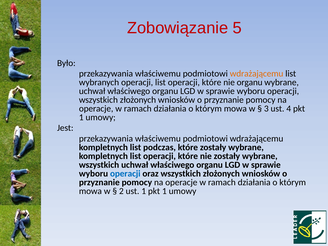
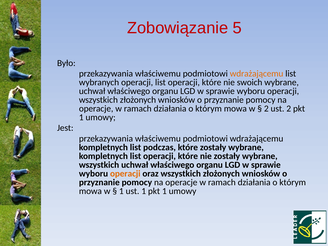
nie organu: organu -> swoich
3 at (266, 109): 3 -> 2
ust 4: 4 -> 2
operacji at (125, 174) colour: blue -> orange
2 at (121, 191): 2 -> 1
